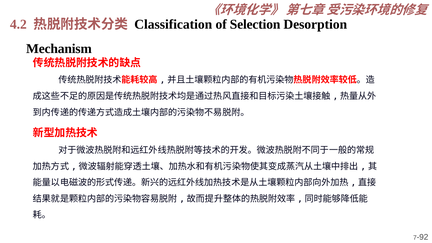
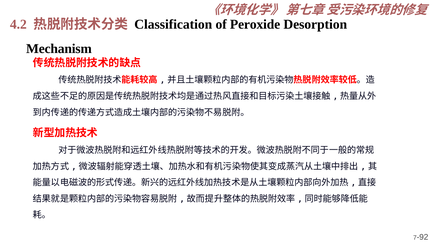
Selection: Selection -> Peroxide
